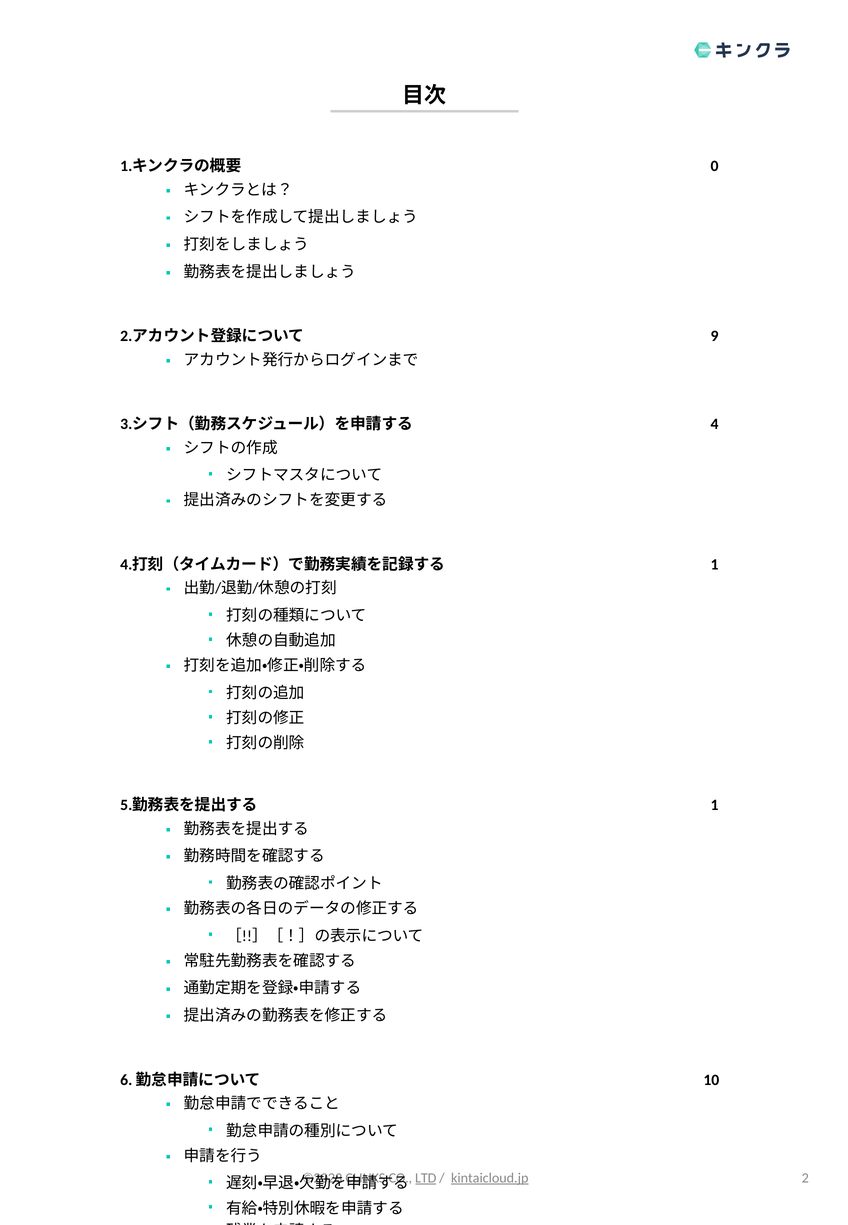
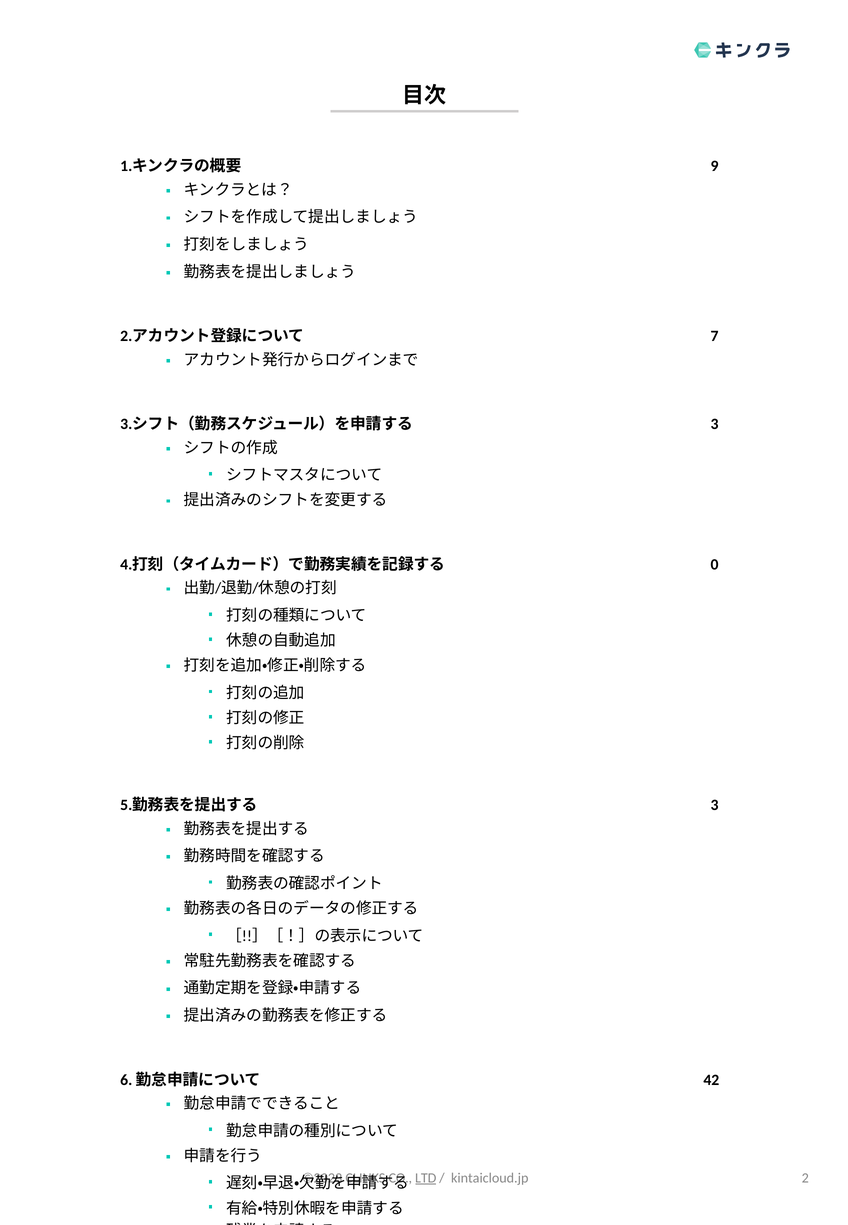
0: 0 -> 9
9: 9 -> 7
4 at (715, 424): 4 -> 3
1 at (715, 565): 1 -> 0
1 at (715, 805): 1 -> 3
10: 10 -> 42
kintaicloud.jp underline: present -> none
